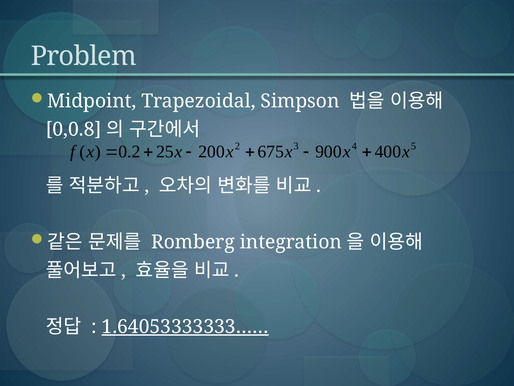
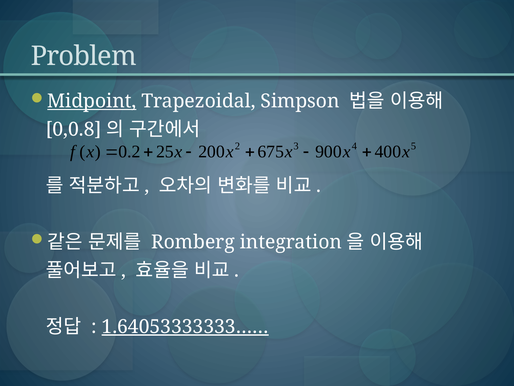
Midpoint underline: none -> present
